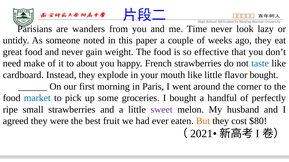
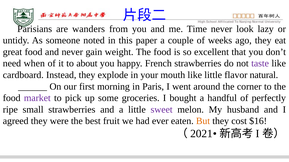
effective: effective -> excellent
make: make -> when
taste colour: blue -> purple
flavor bought: bought -> natural
market colour: blue -> purple
$80: $80 -> $16
